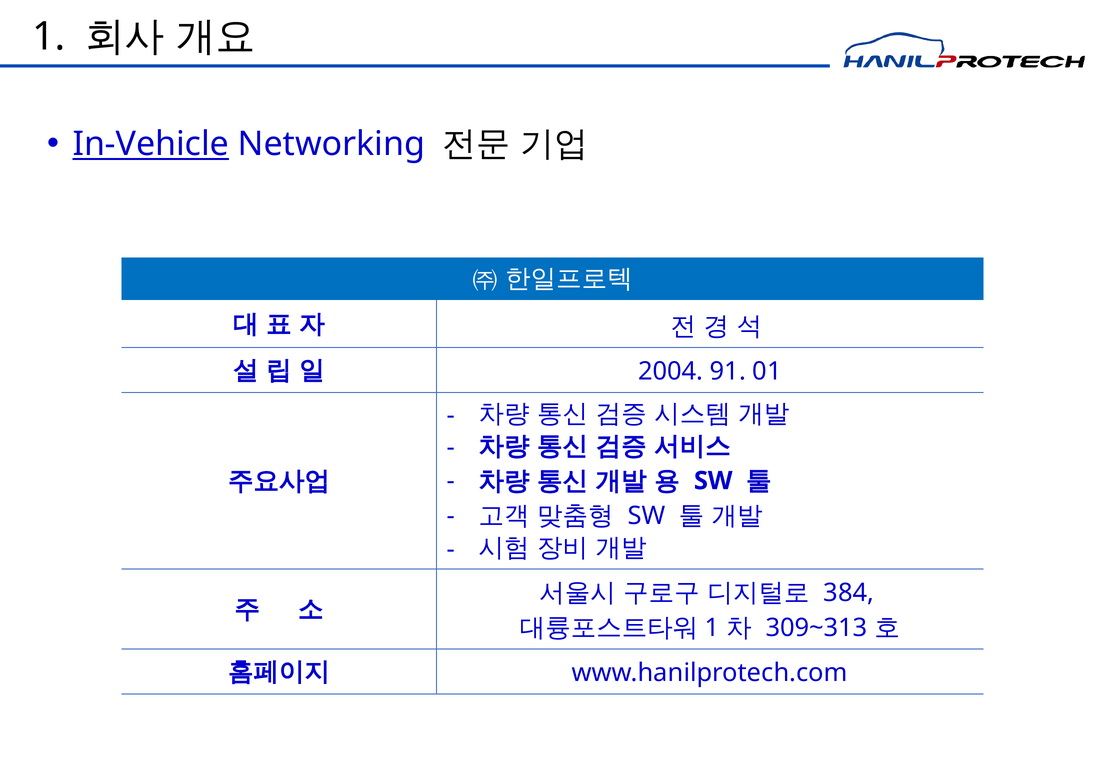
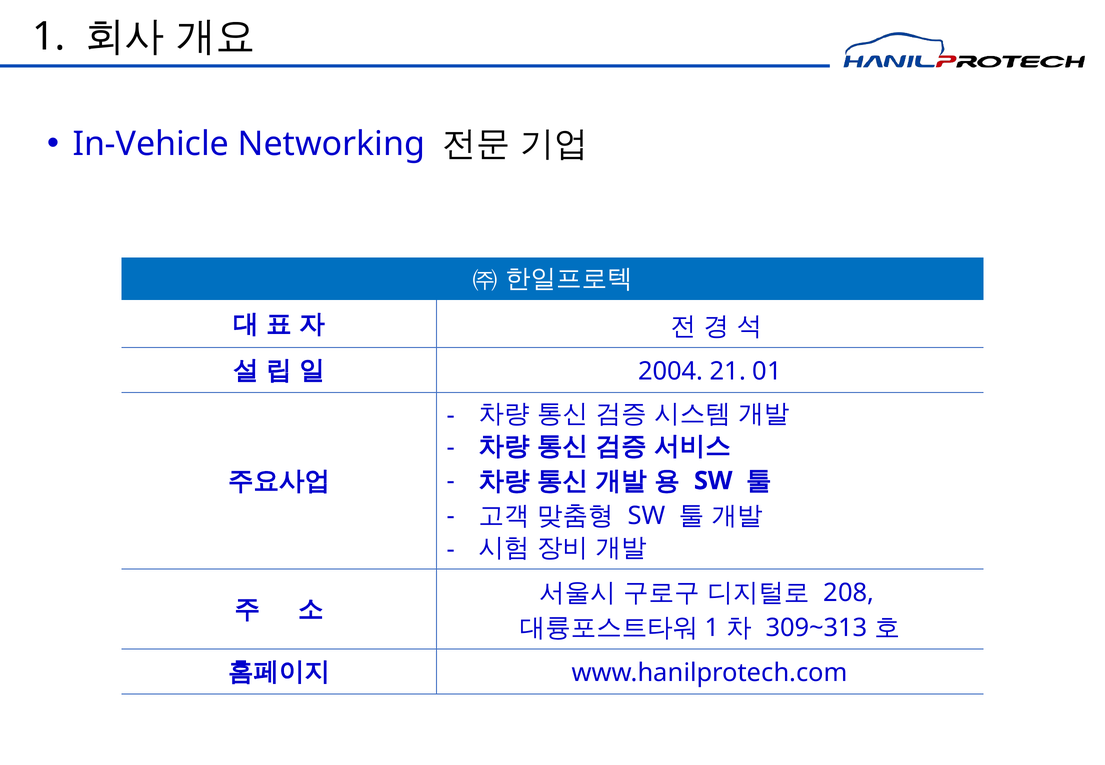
In-Vehicle underline: present -> none
91: 91 -> 21
384: 384 -> 208
